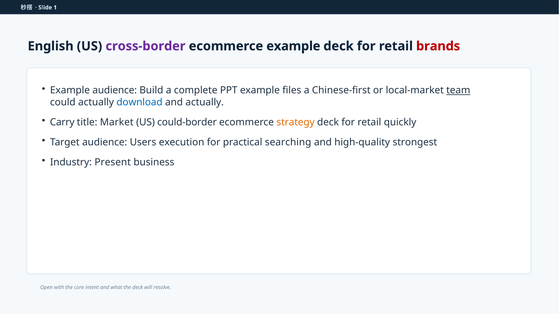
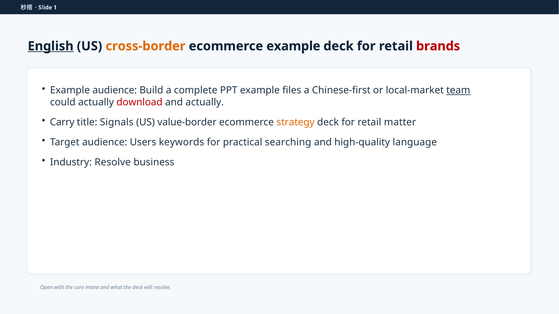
English underline: none -> present
cross-border colour: purple -> orange
download colour: blue -> red
Market: Market -> Signals
could-border: could-border -> value-border
quickly: quickly -> matter
execution: execution -> keywords
strongest: strongest -> language
Industry Present: Present -> Resolve
